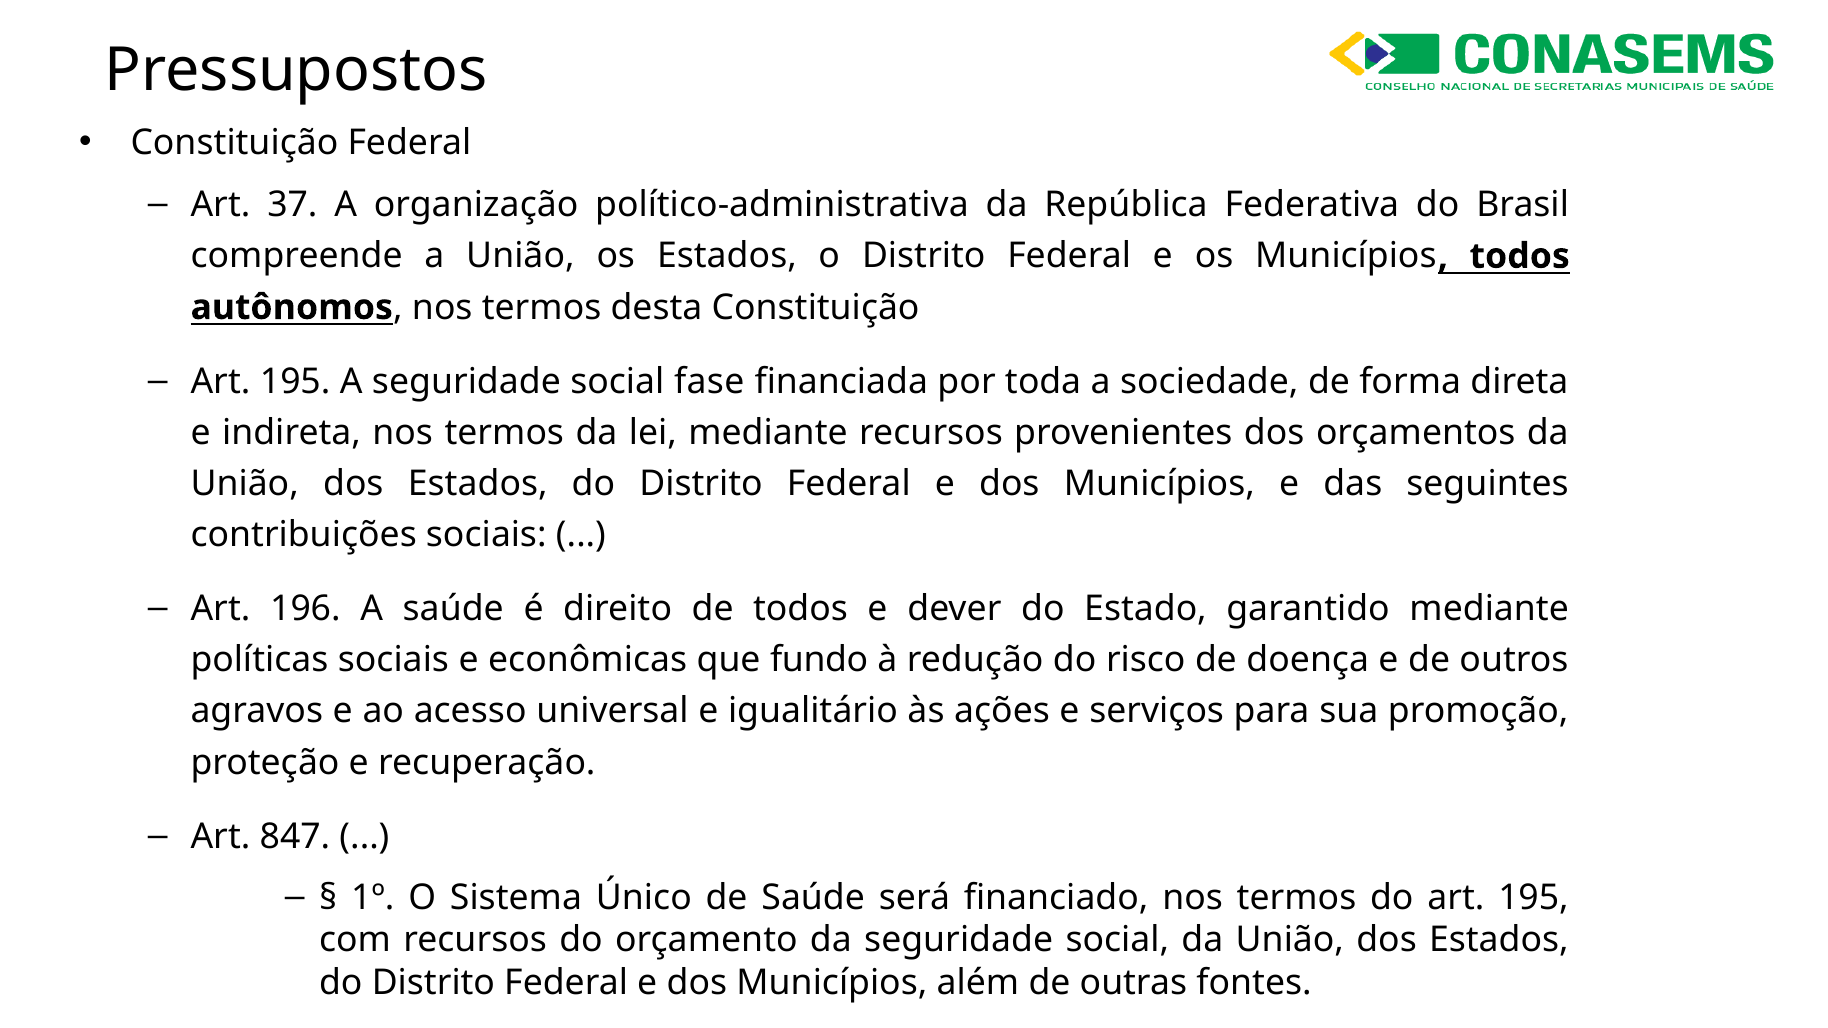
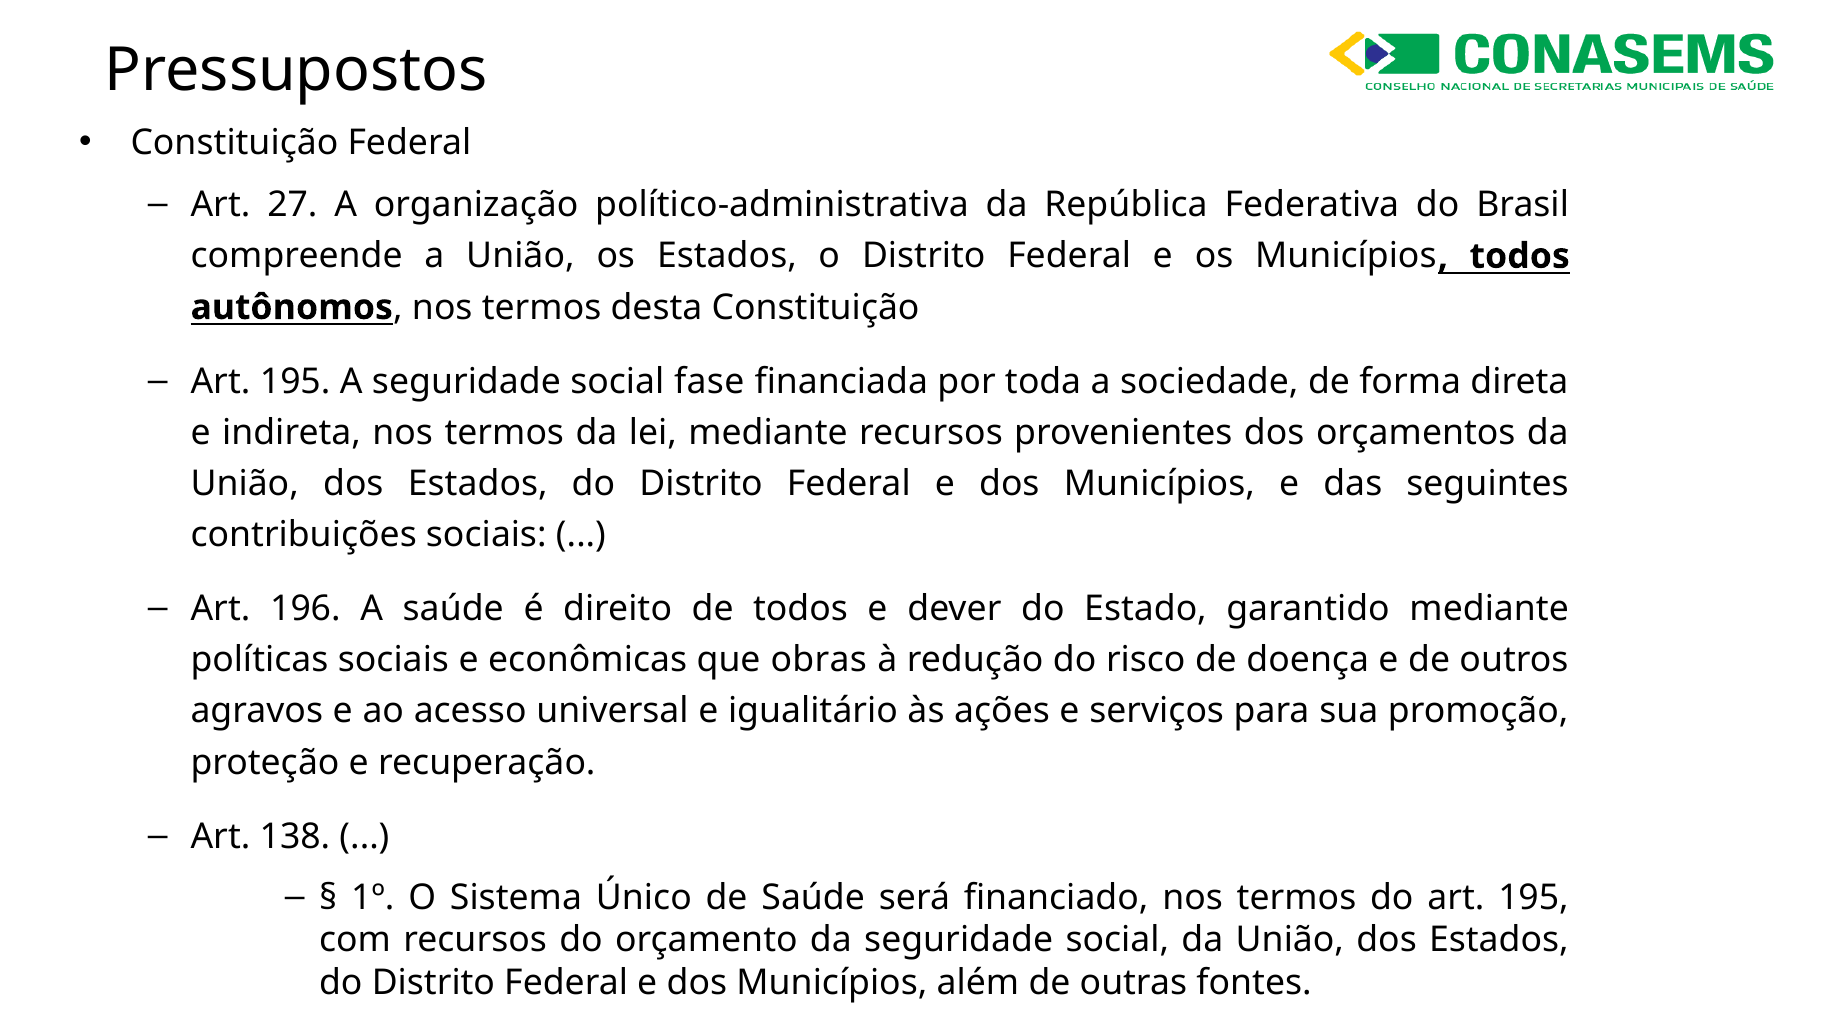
37: 37 -> 27
fundo: fundo -> obras
847: 847 -> 138
